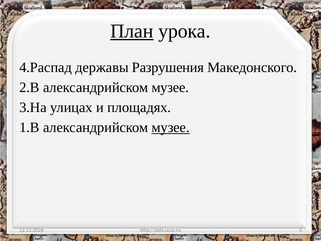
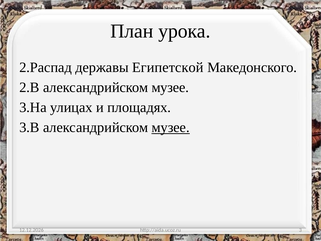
План underline: present -> none
4.Распад: 4.Распад -> 2.Распад
Разрушения: Разрушения -> Египетской
1.В: 1.В -> 3.В
